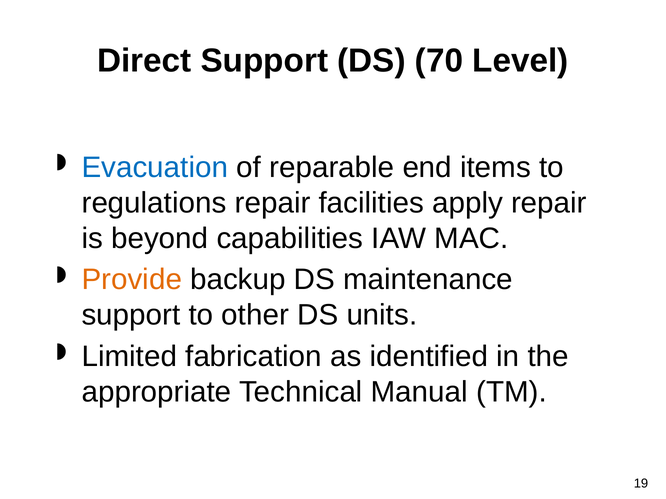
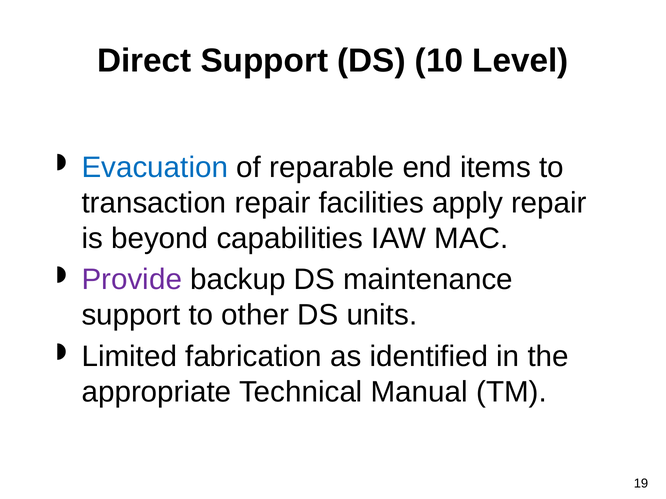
70: 70 -> 10
regulations: regulations -> transaction
Provide colour: orange -> purple
